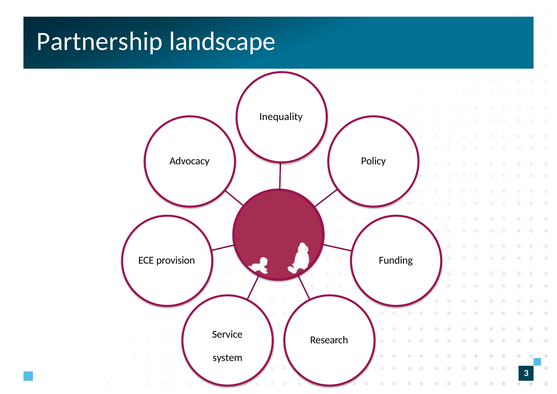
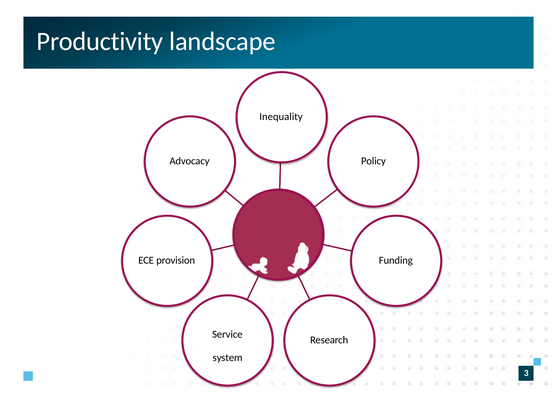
Partnership: Partnership -> Productivity
